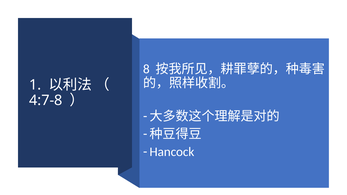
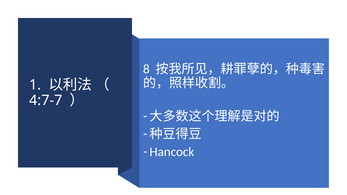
4:7-8: 4:7-8 -> 4:7-7
